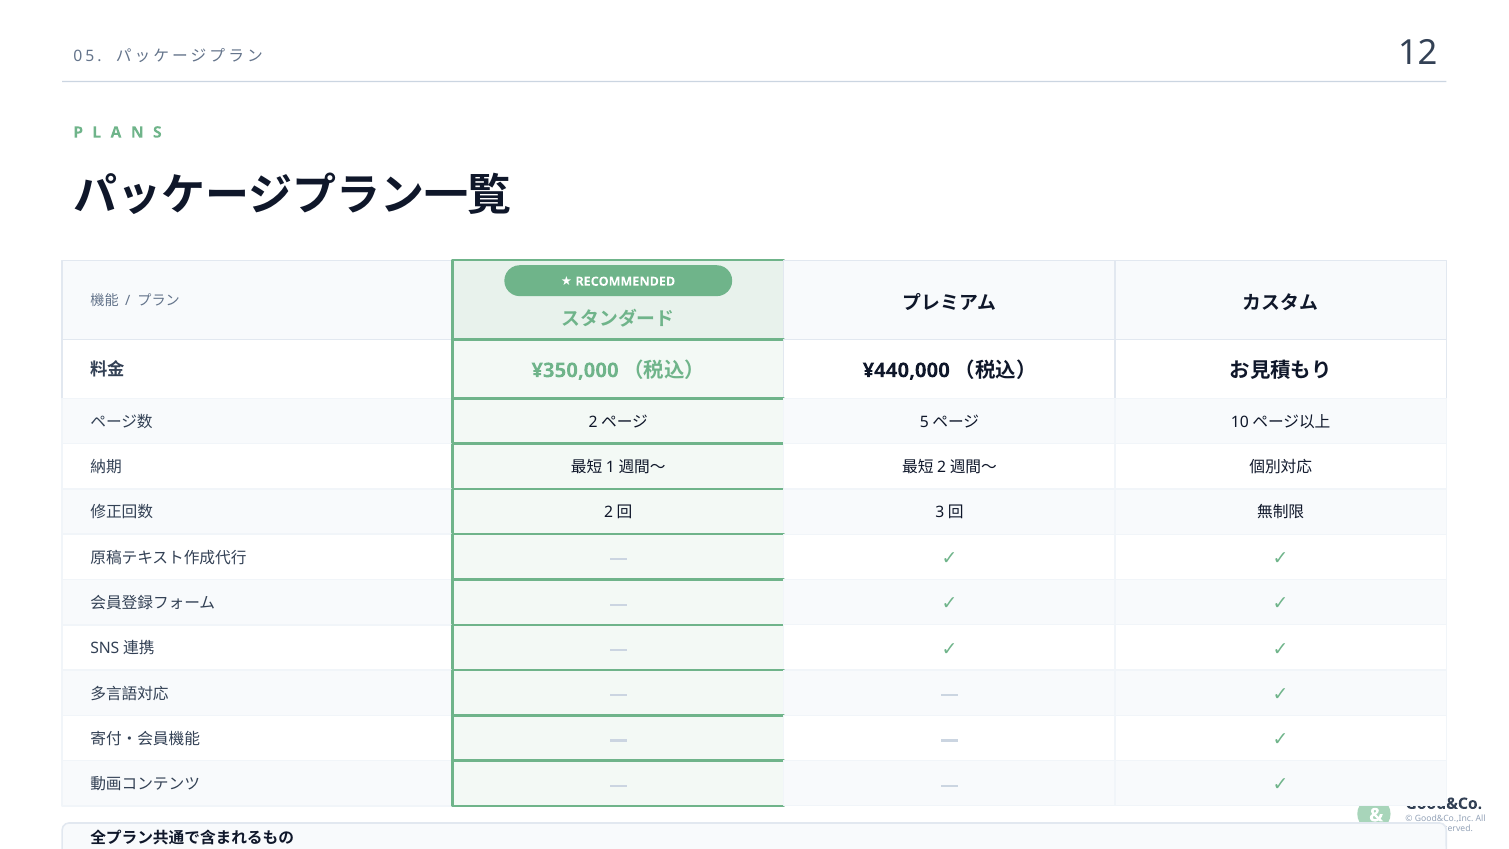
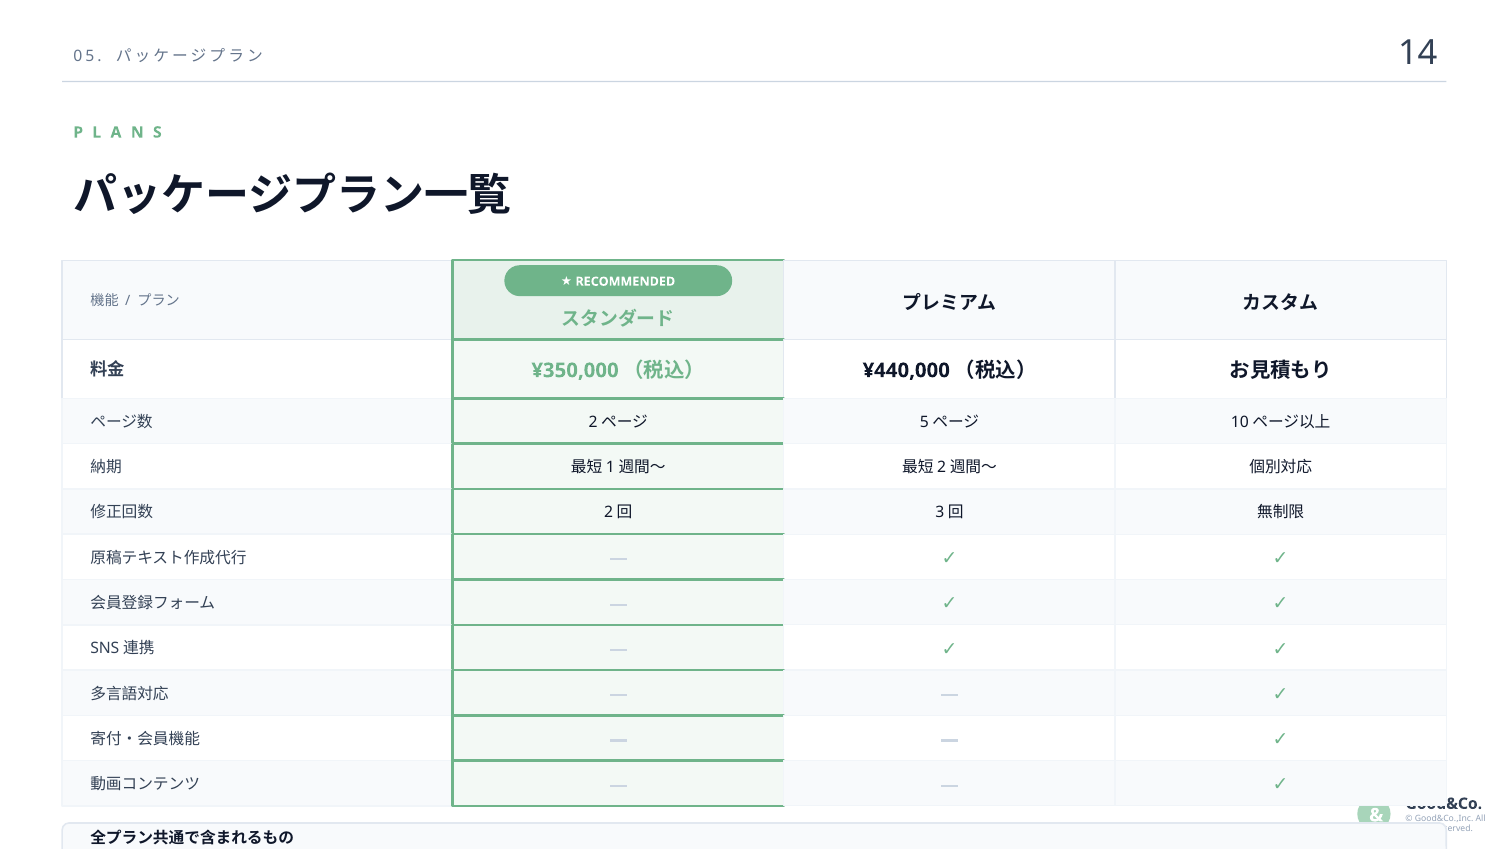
12: 12 -> 14
